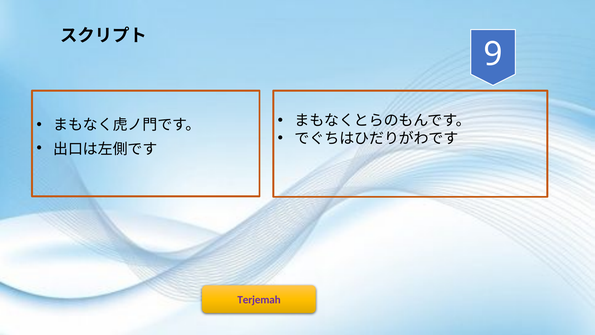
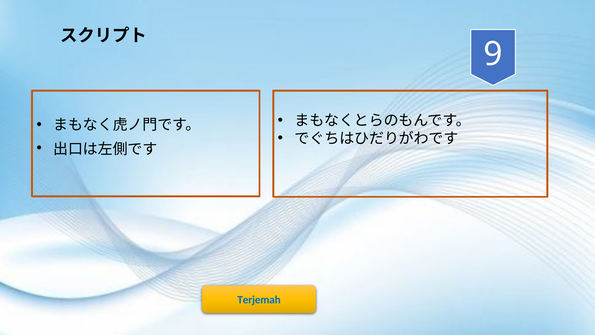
Terjemah colour: purple -> blue
